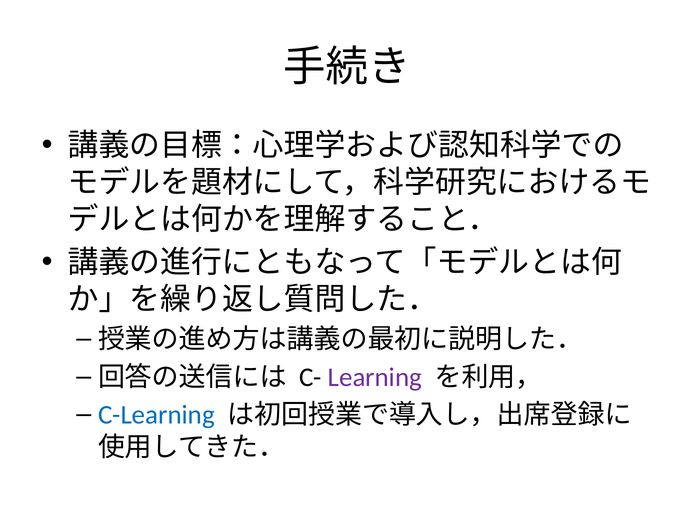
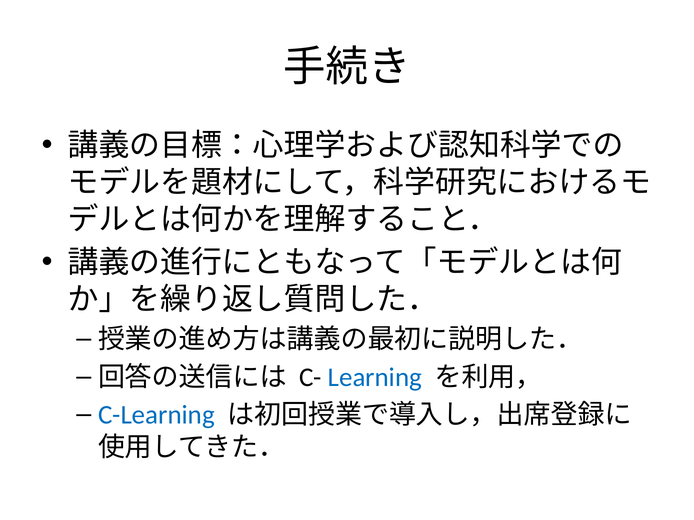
Learning colour: purple -> blue
